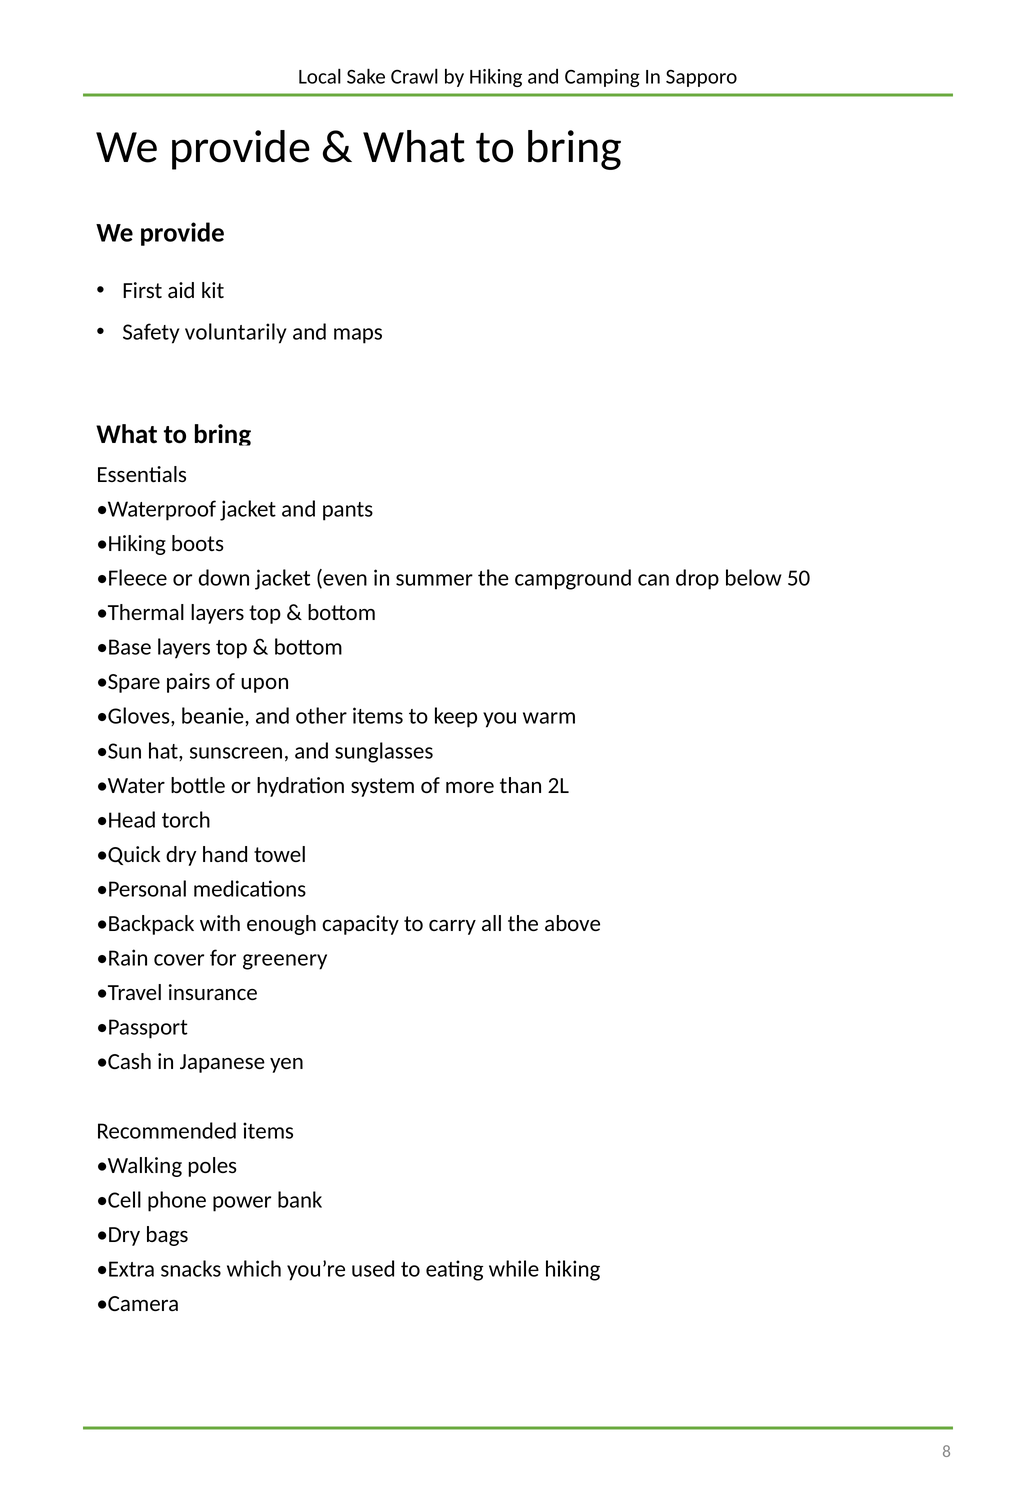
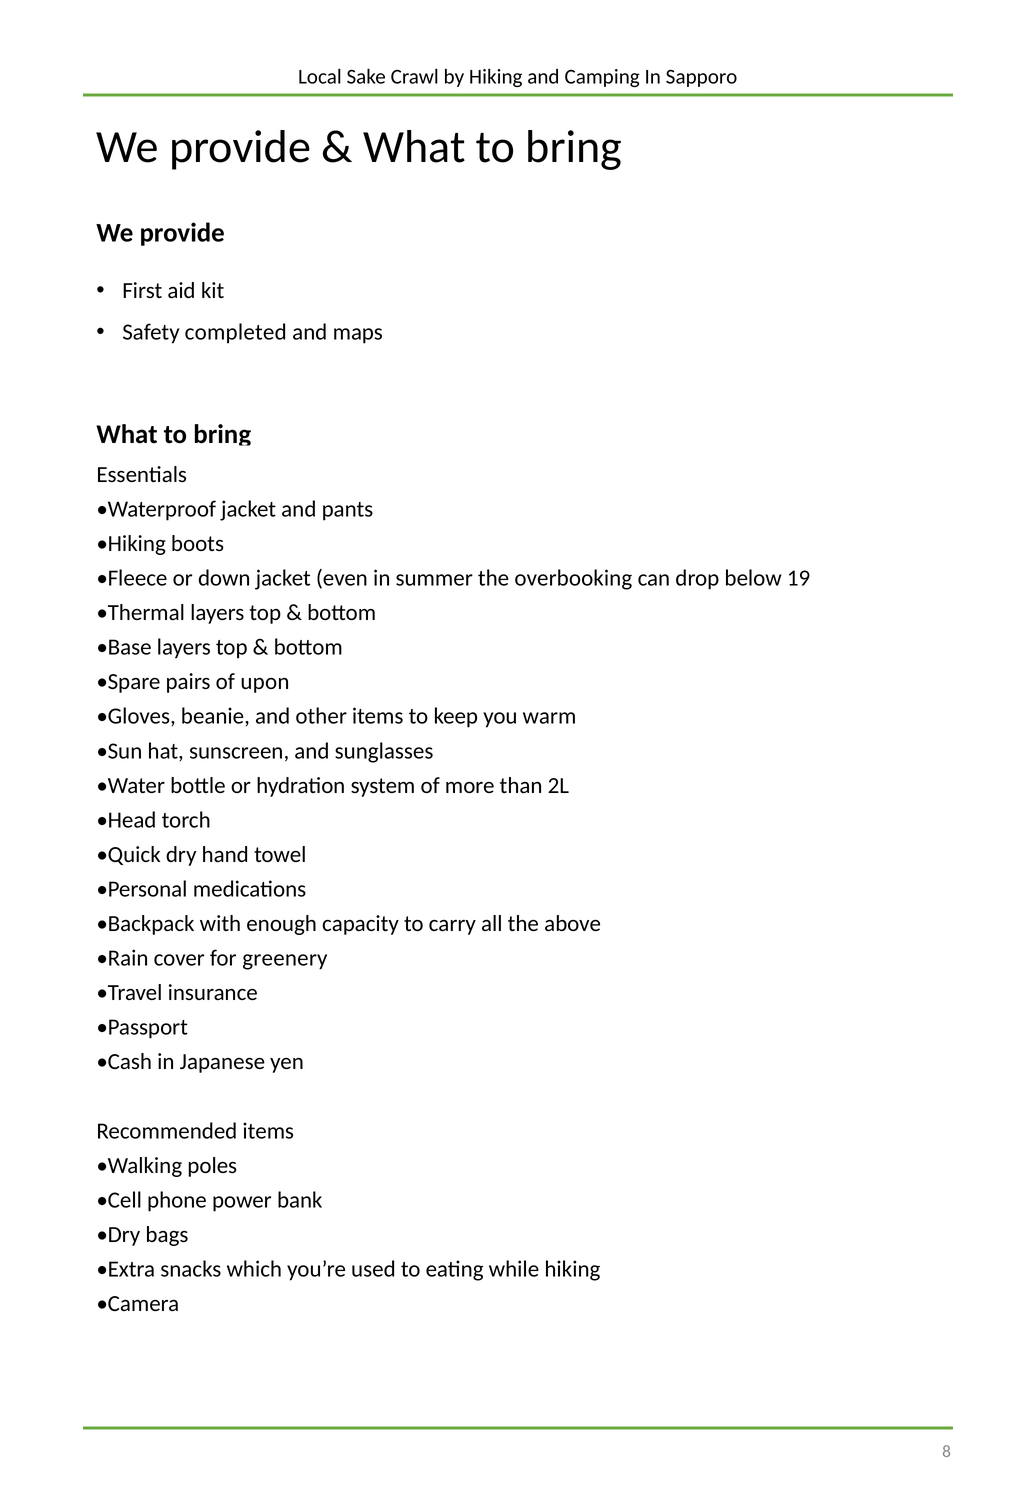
voluntarily: voluntarily -> completed
campground: campground -> overbooking
50: 50 -> 19
